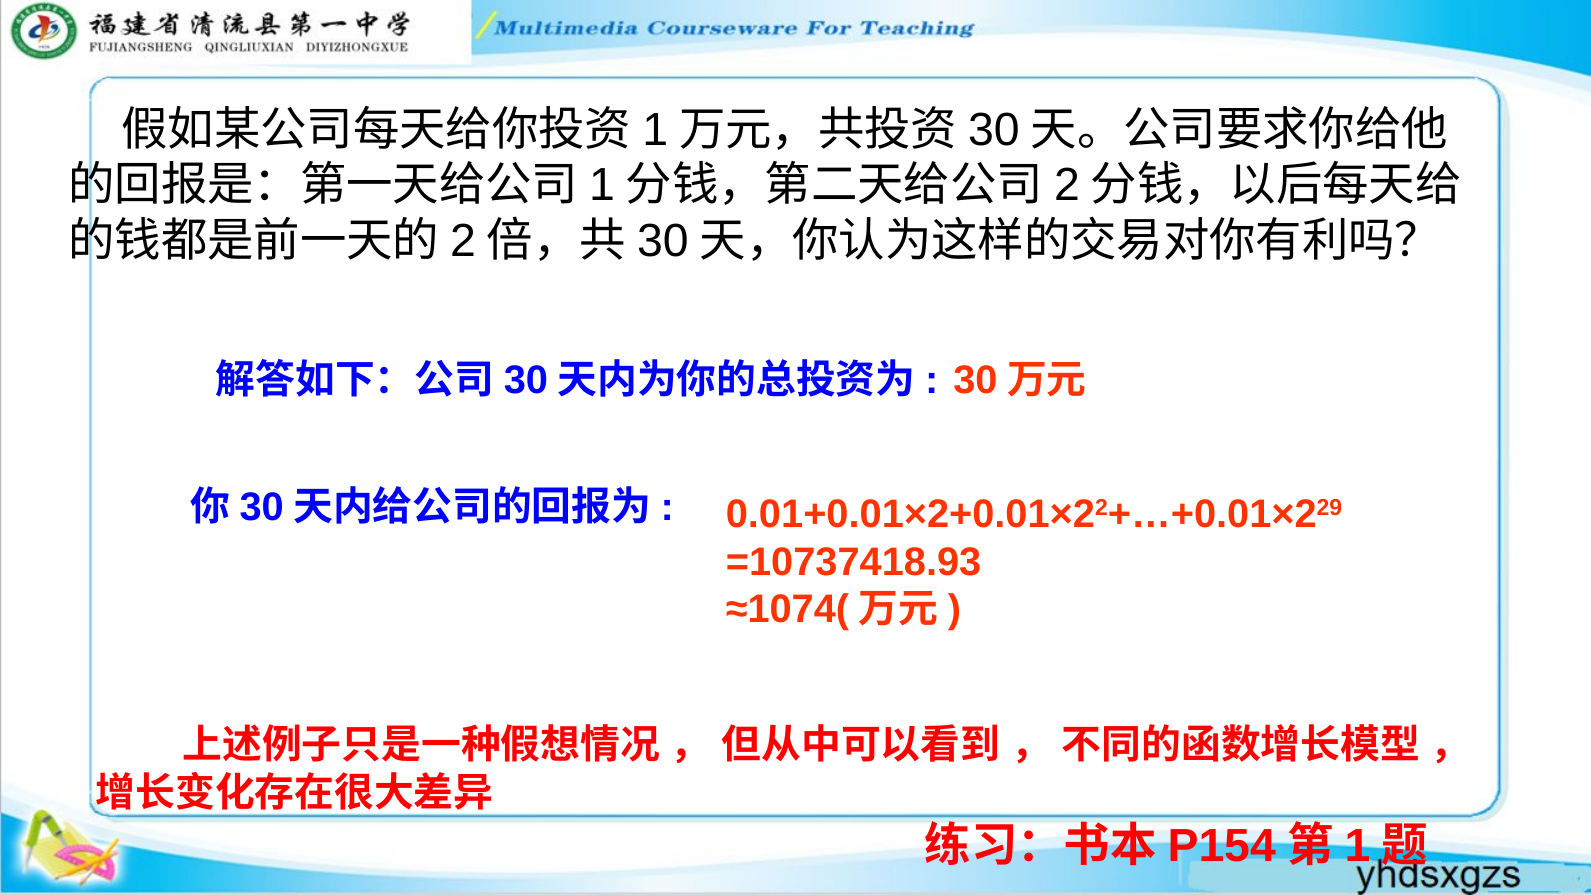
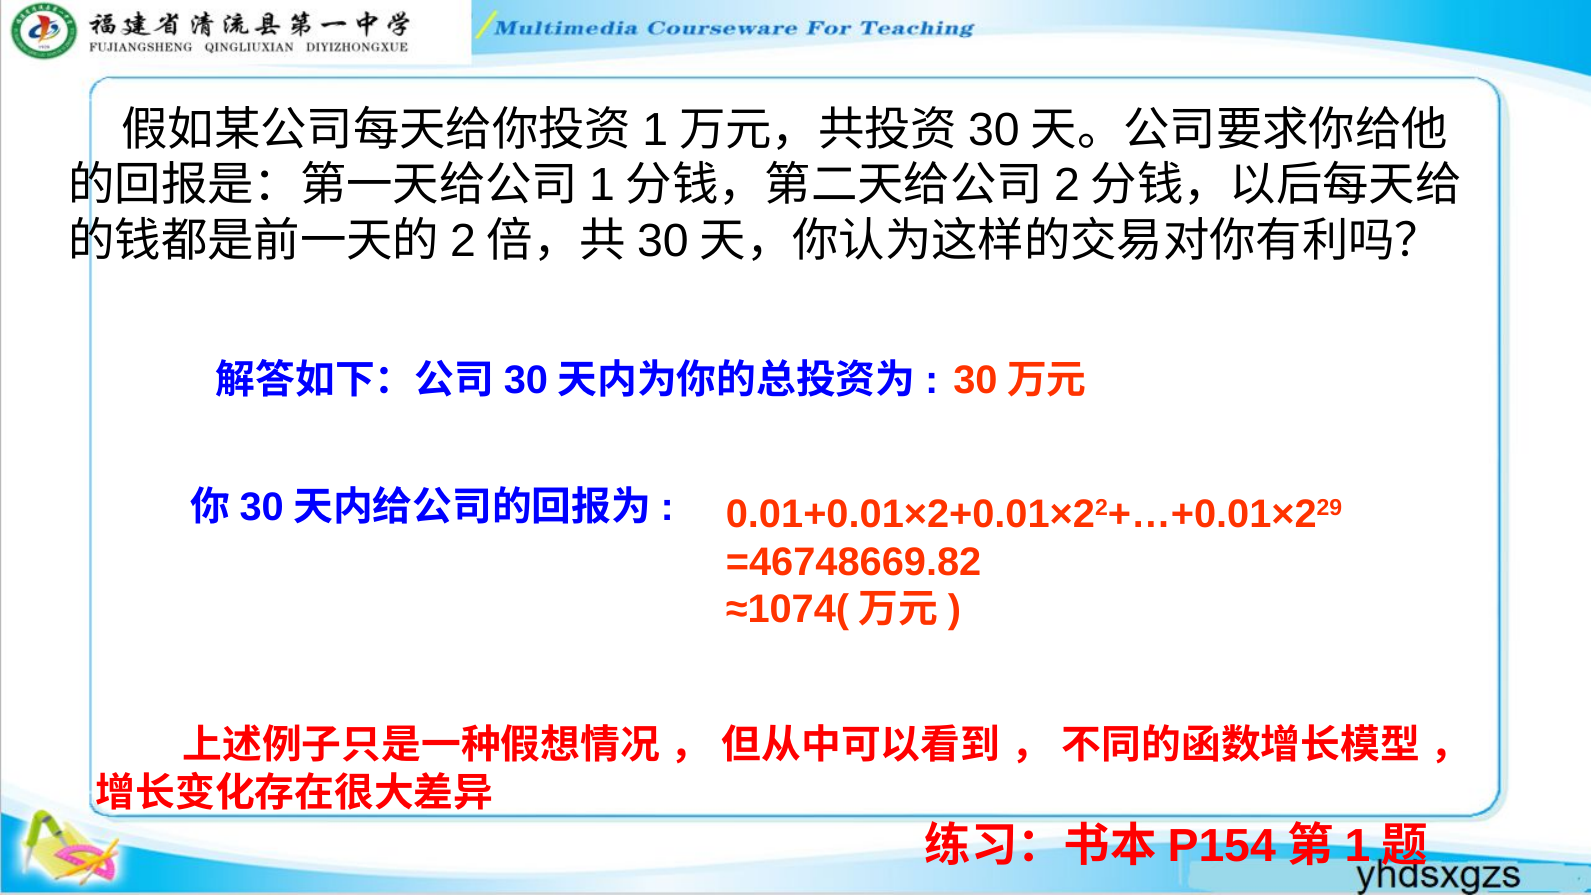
=10737418.93: =10737418.93 -> =46748669.82
